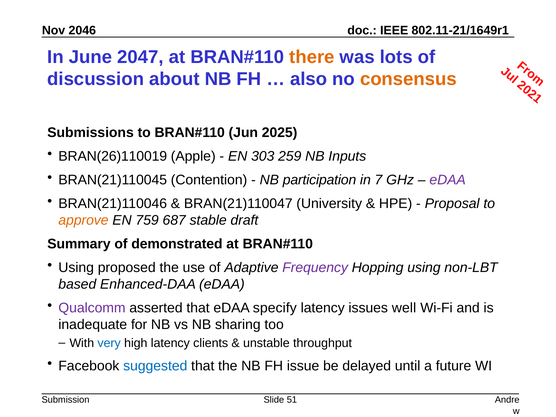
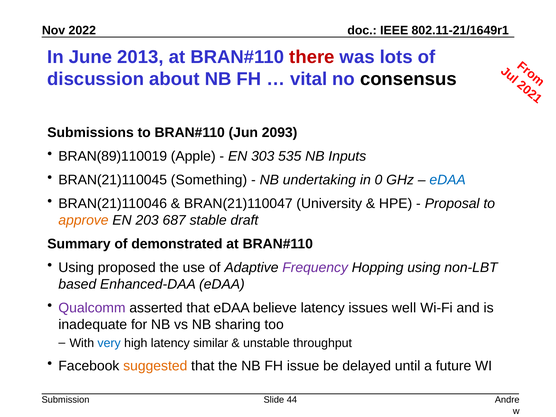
2046: 2046 -> 2022
2047: 2047 -> 2013
there colour: orange -> red
also: also -> vital
consensus colour: orange -> black
2025: 2025 -> 2093
BRAN(26)110019: BRAN(26)110019 -> BRAN(89)110019
259: 259 -> 535
Contention: Contention -> Something
participation: participation -> undertaking
in 7: 7 -> 0
eDAA at (448, 180) colour: purple -> blue
759: 759 -> 203
specify: specify -> believe
clients: clients -> similar
suggested colour: blue -> orange
51: 51 -> 44
